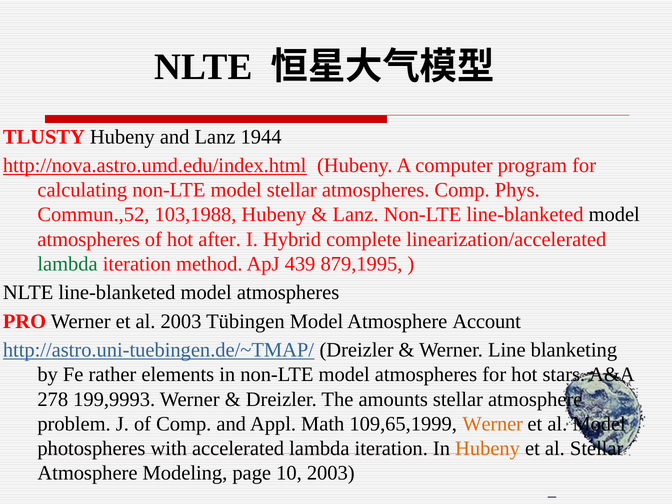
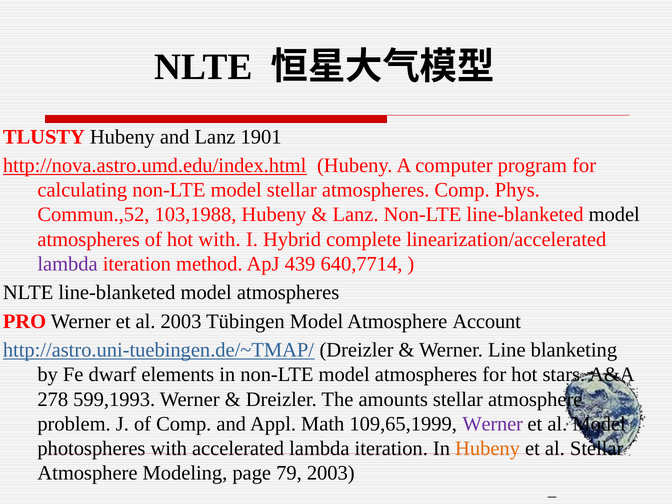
1944: 1944 -> 1901
hot after: after -> with
lambda at (68, 264) colour: green -> purple
879,1995: 879,1995 -> 640,7714
rather: rather -> dwarf
199,9993: 199,9993 -> 599,1993
Werner at (493, 424) colour: orange -> purple
10: 10 -> 79
